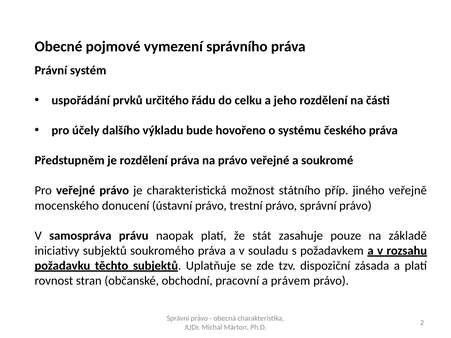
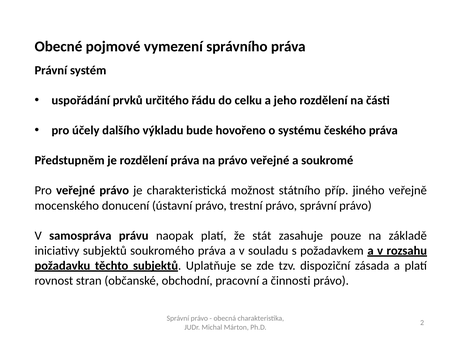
právem: právem -> činnosti
